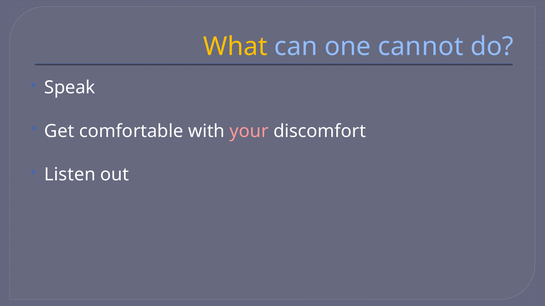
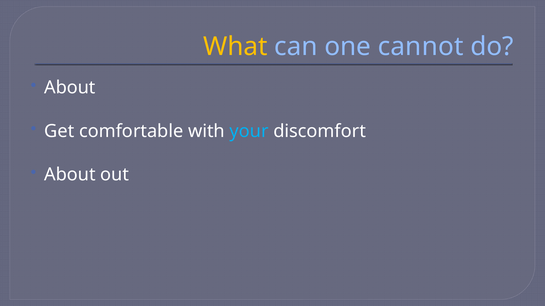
Speak at (70, 88): Speak -> About
your colour: pink -> light blue
Listen at (70, 175): Listen -> About
